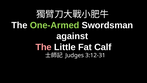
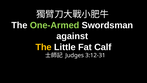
The at (44, 47) colour: pink -> yellow
